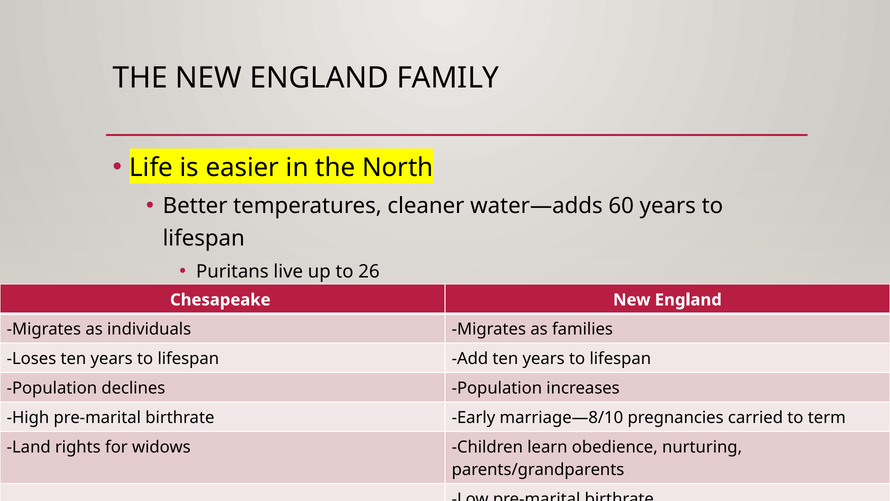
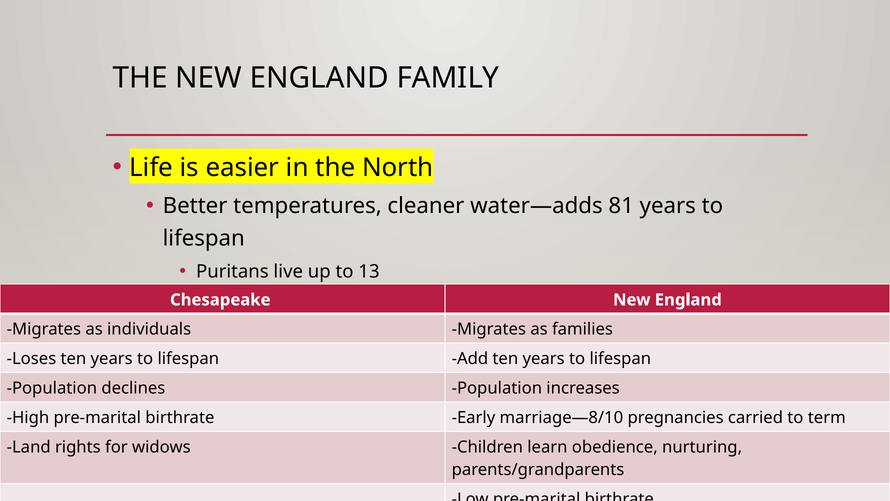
60: 60 -> 81
26: 26 -> 13
